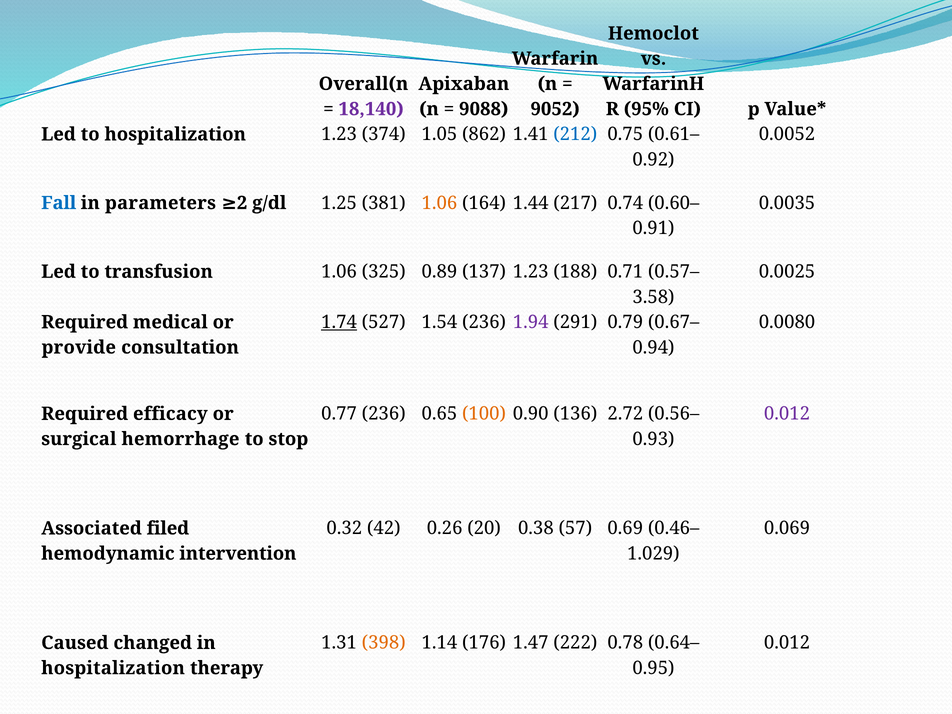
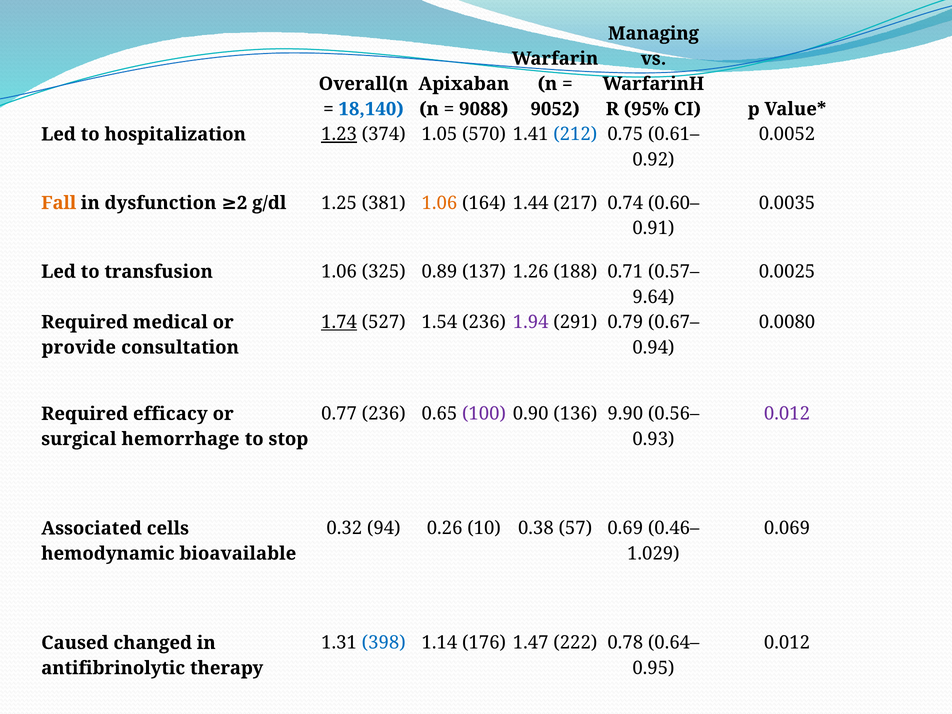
Hemoclot: Hemoclot -> Managing
18,140 colour: purple -> blue
1.23 at (339, 134) underline: none -> present
862: 862 -> 570
Fall colour: blue -> orange
parameters: parameters -> dysfunction
137 1.23: 1.23 -> 1.26
3.58: 3.58 -> 9.64
100 colour: orange -> purple
2.72: 2.72 -> 9.90
filed: filed -> cells
42: 42 -> 94
20: 20 -> 10
intervention: intervention -> bioavailable
398 colour: orange -> blue
hospitalization at (113, 668): hospitalization -> antifibrinolytic
